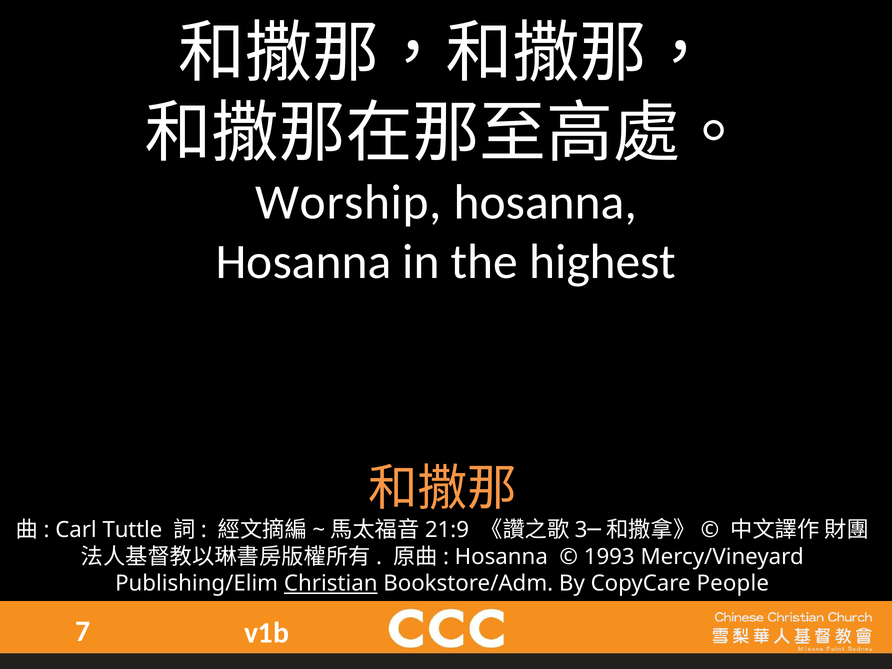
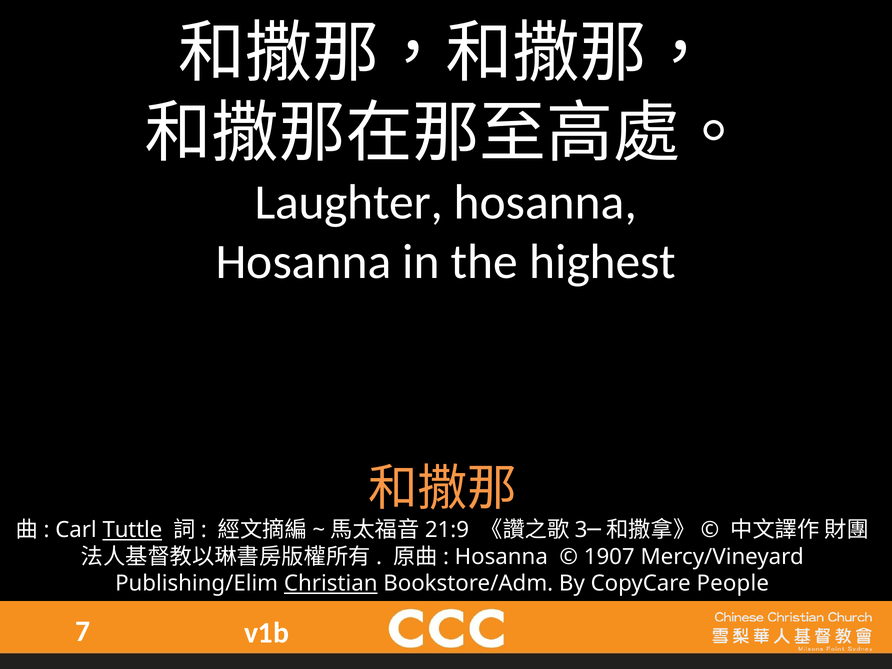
Worship: Worship -> Laughter
Tuttle underline: none -> present
1993: 1993 -> 1907
